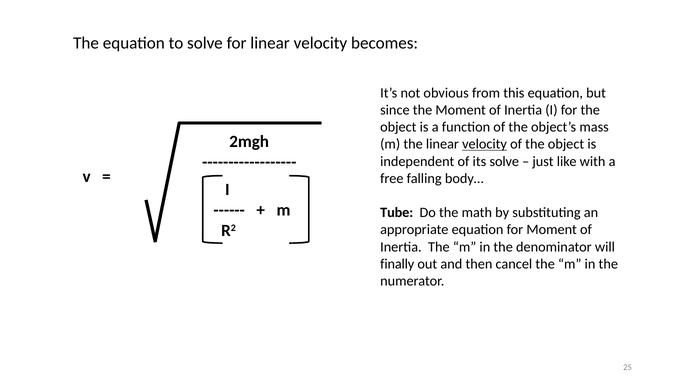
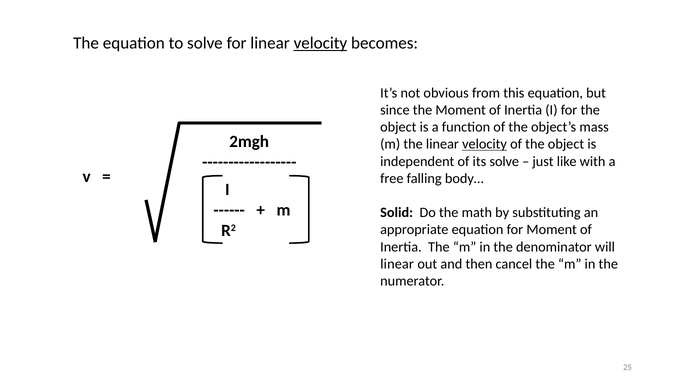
velocity at (320, 43) underline: none -> present
Tube: Tube -> Solid
finally at (397, 264): finally -> linear
